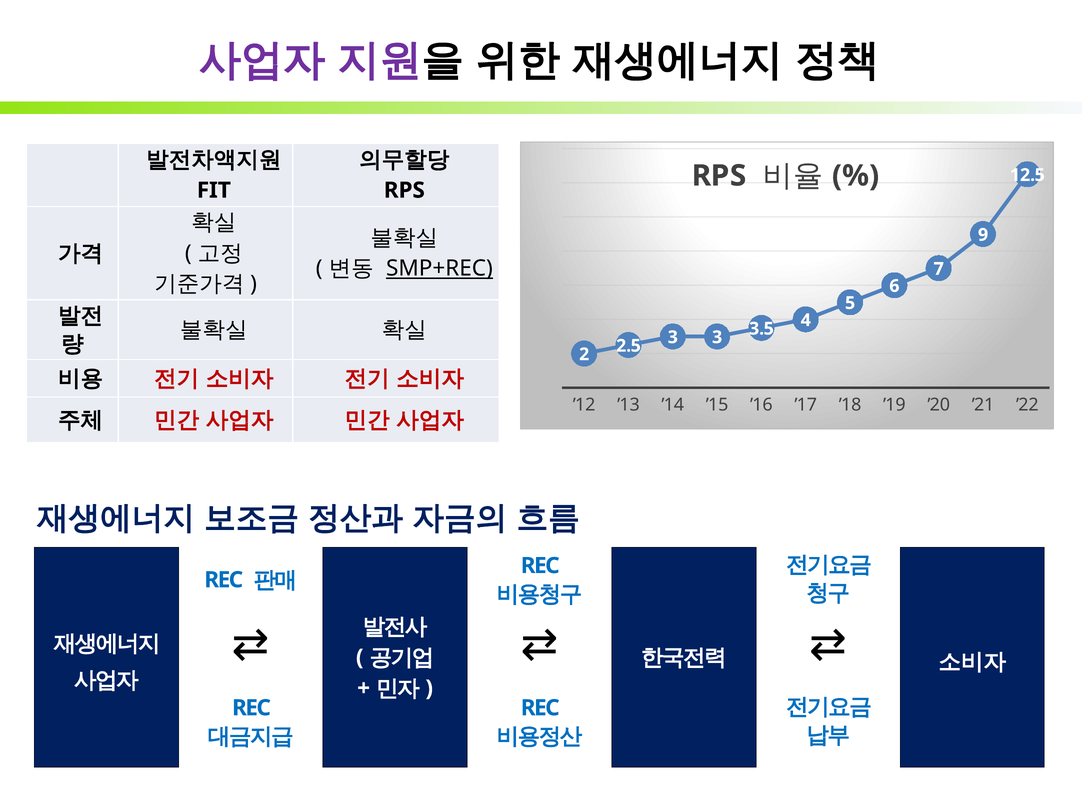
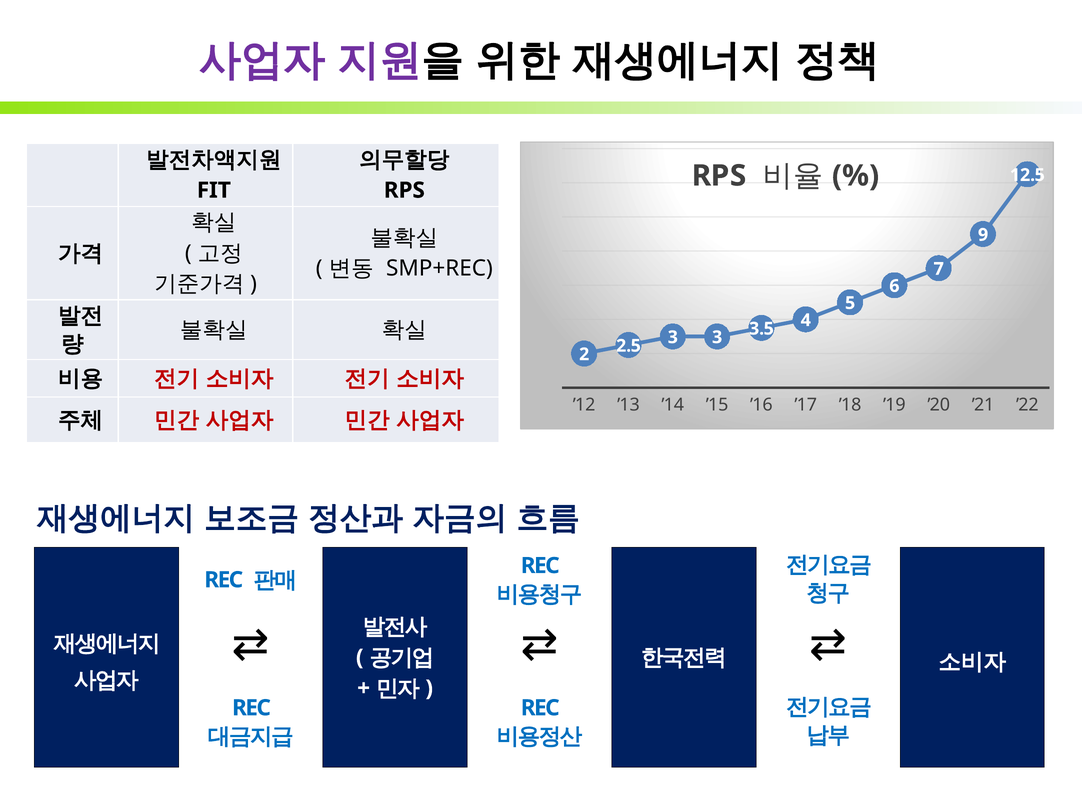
SMP+REC underline: present -> none
